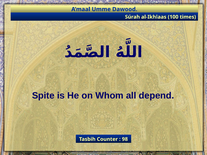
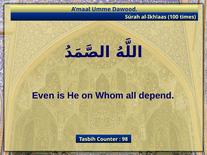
Spite: Spite -> Even
